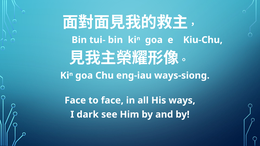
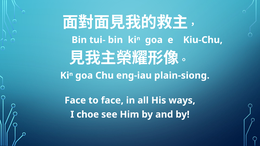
ways-siong: ways-siong -> plain-siong
dark: dark -> choe
